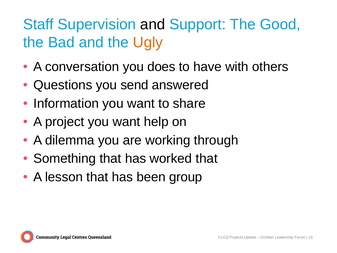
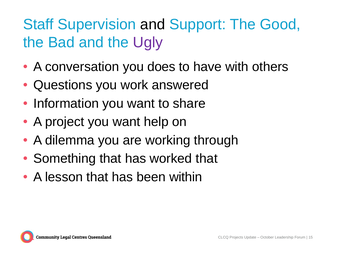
Ugly colour: orange -> purple
send: send -> work
group: group -> within
